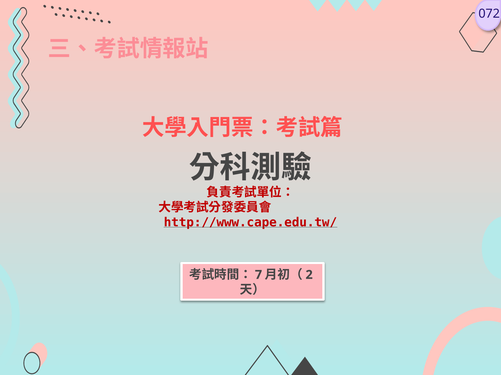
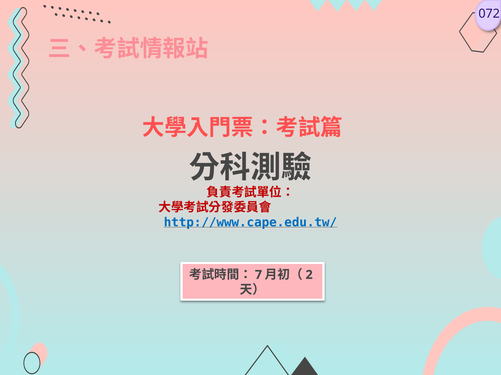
http://www.cape.edu.tw/ colour: red -> blue
